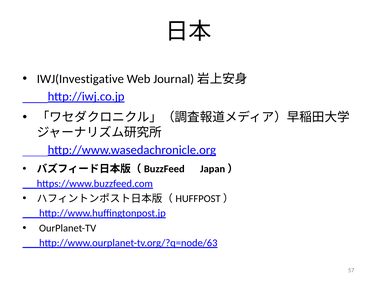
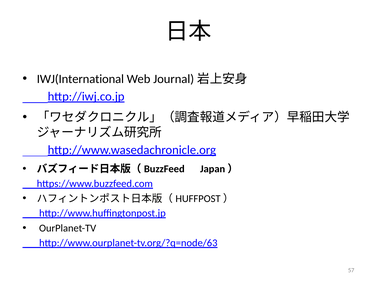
IWJ(Investigative: IWJ(Investigative -> IWJ(International
